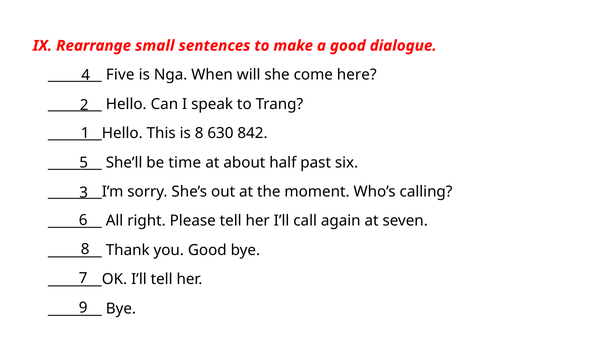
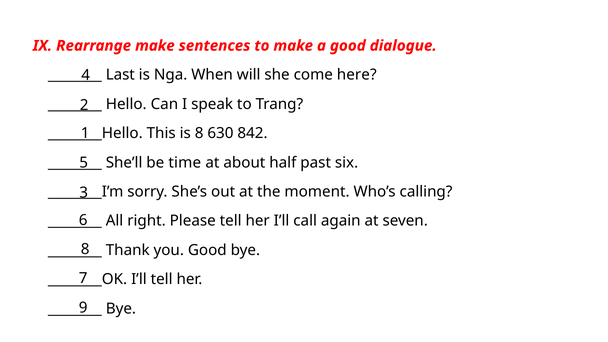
Rearrange small: small -> make
Five: Five -> Last
